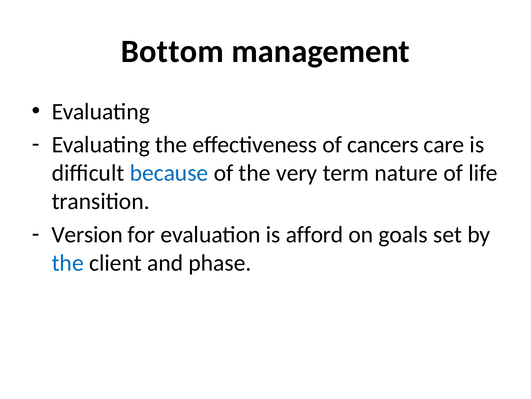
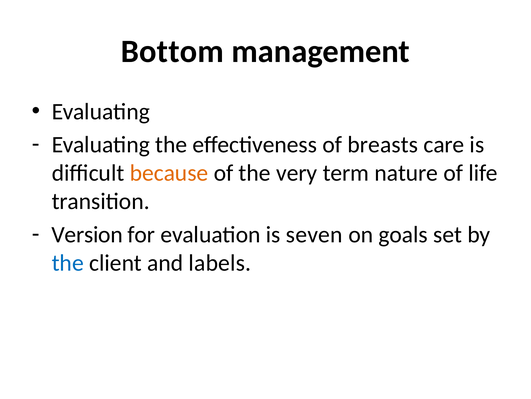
cancers: cancers -> breasts
because colour: blue -> orange
afford: afford -> seven
phase: phase -> labels
